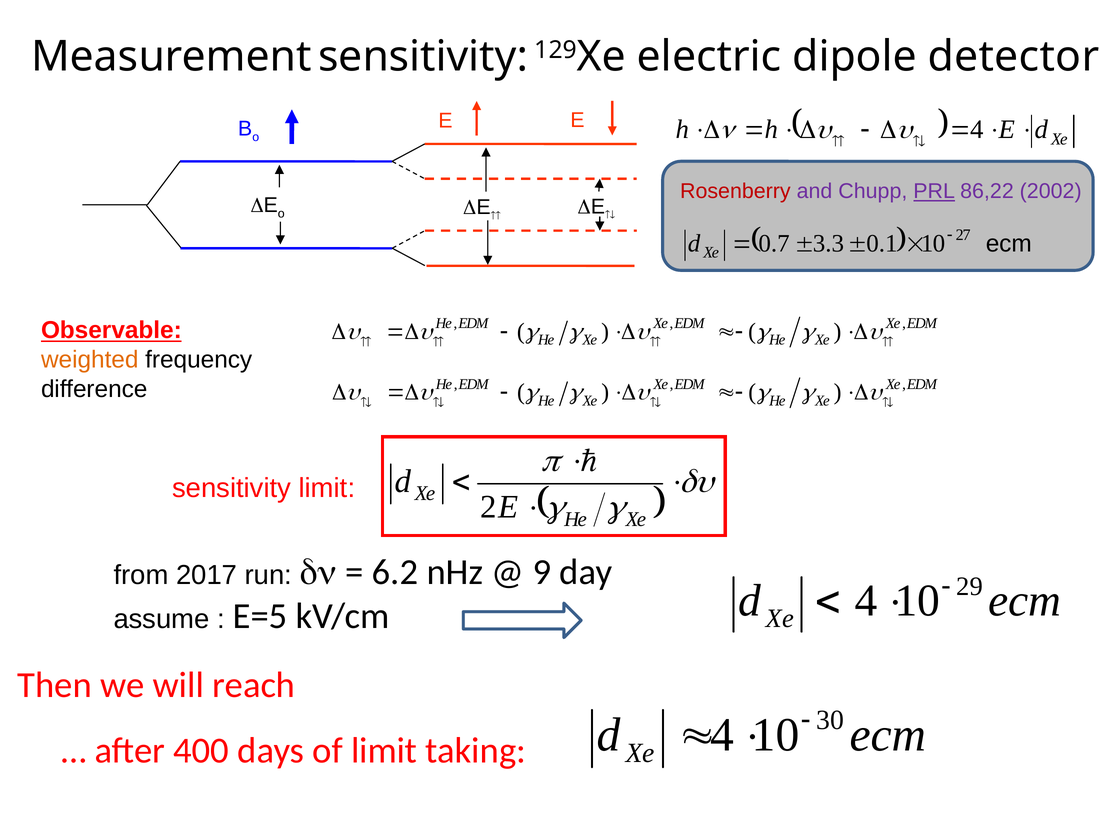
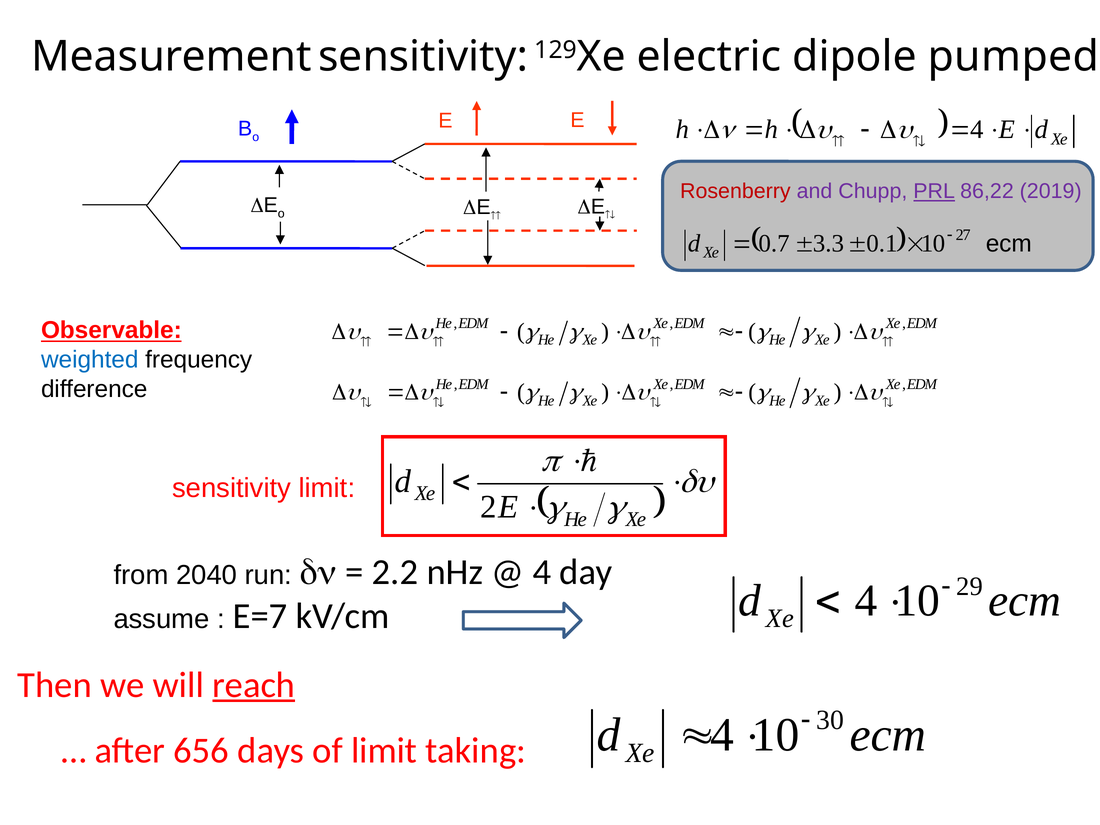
detector: detector -> pumped
2002: 2002 -> 2019
weighted colour: orange -> blue
2017: 2017 -> 2040
6.2: 6.2 -> 2.2
9 at (542, 572): 9 -> 4
E=5: E=5 -> E=7
reach underline: none -> present
400: 400 -> 656
